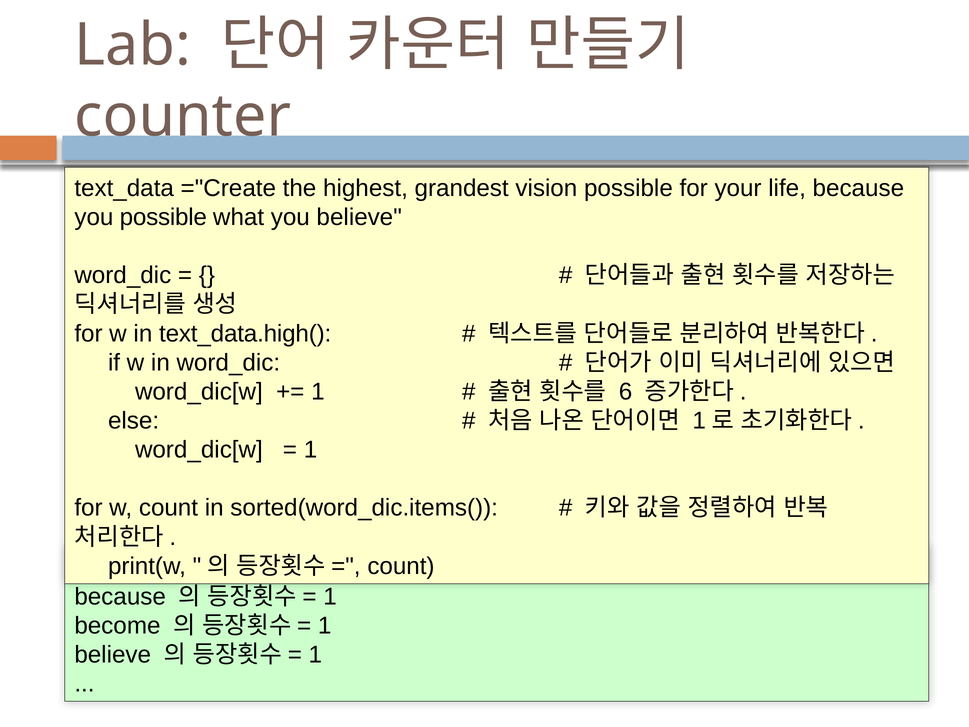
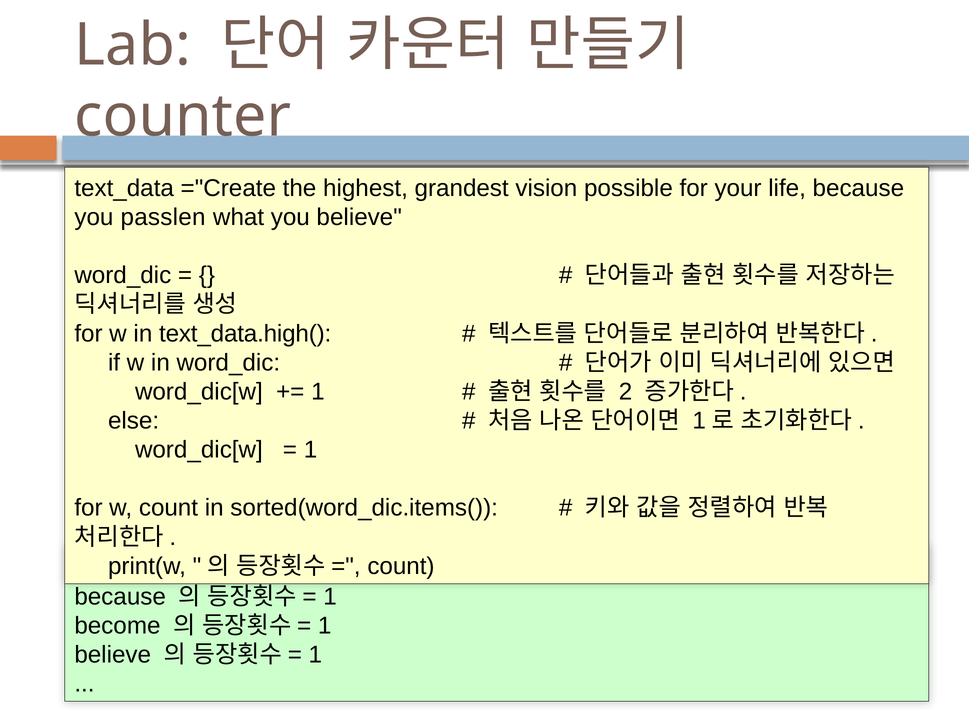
you possible: possible -> passlen
6: 6 -> 2
